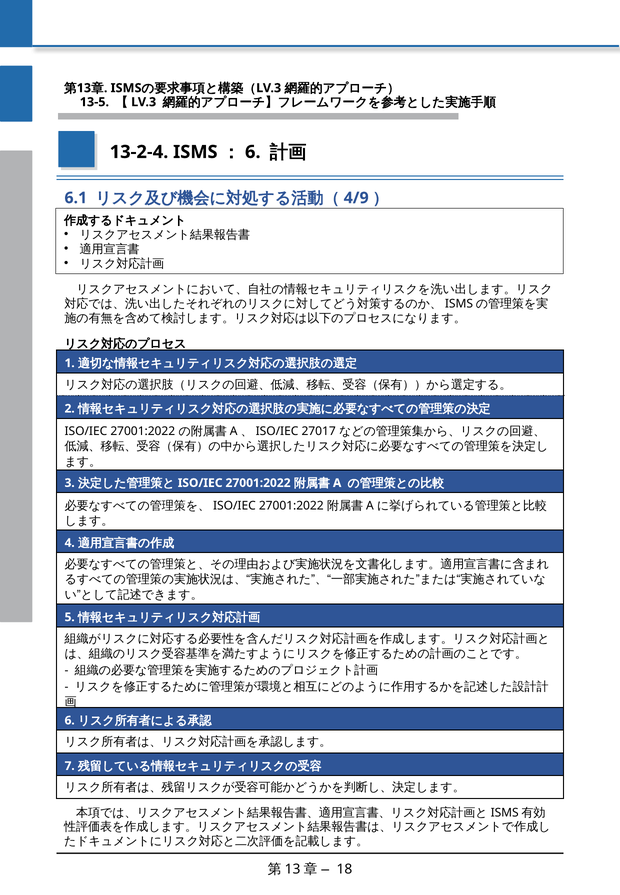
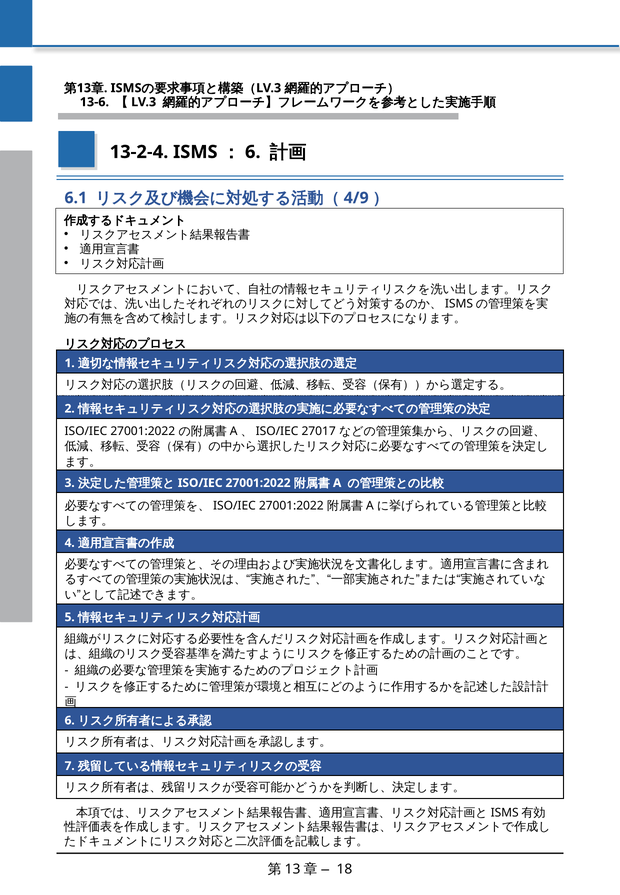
13-5: 13-5 -> 13-6
